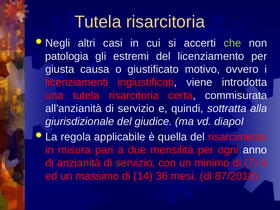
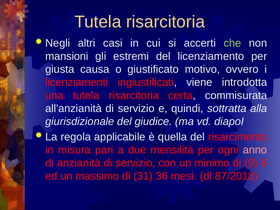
patologia: patologia -> mansioni
anno colour: white -> pink
7: 7 -> 9
14: 14 -> 31
